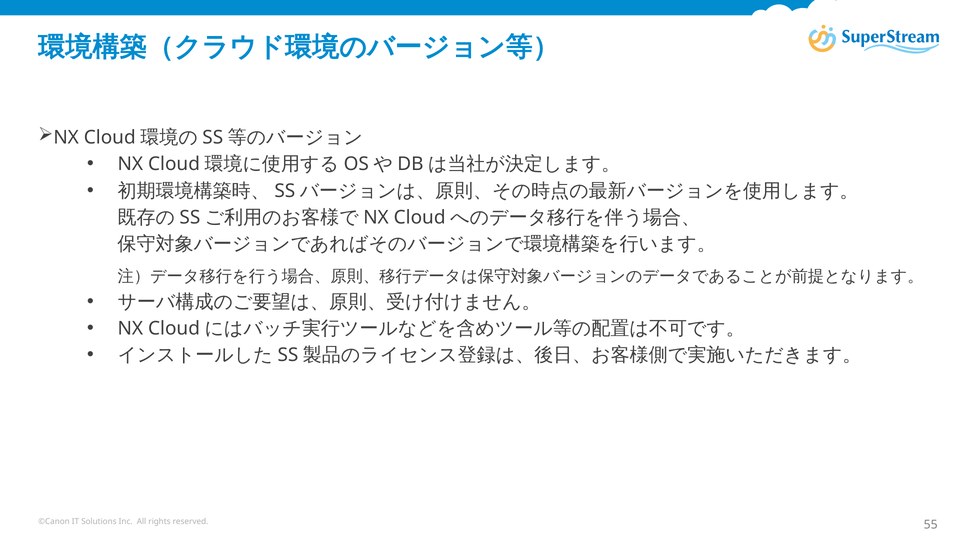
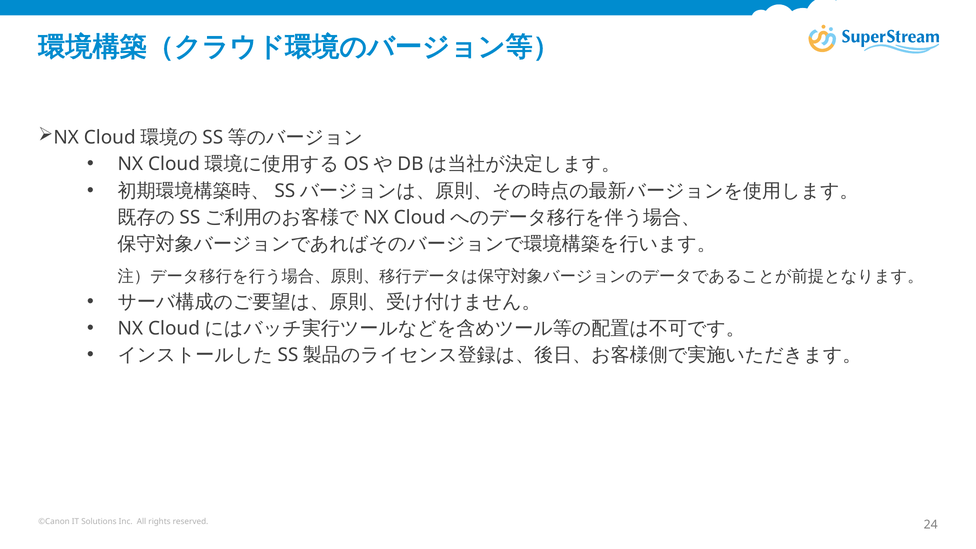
55: 55 -> 24
